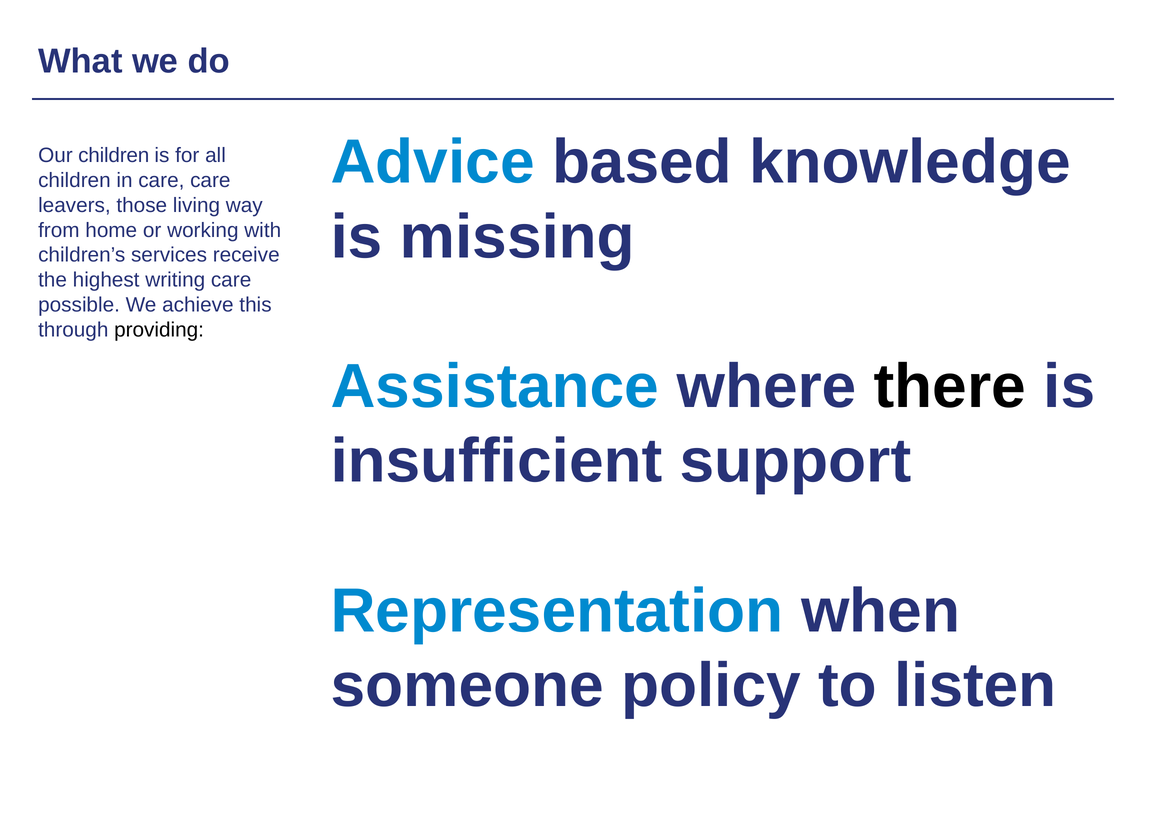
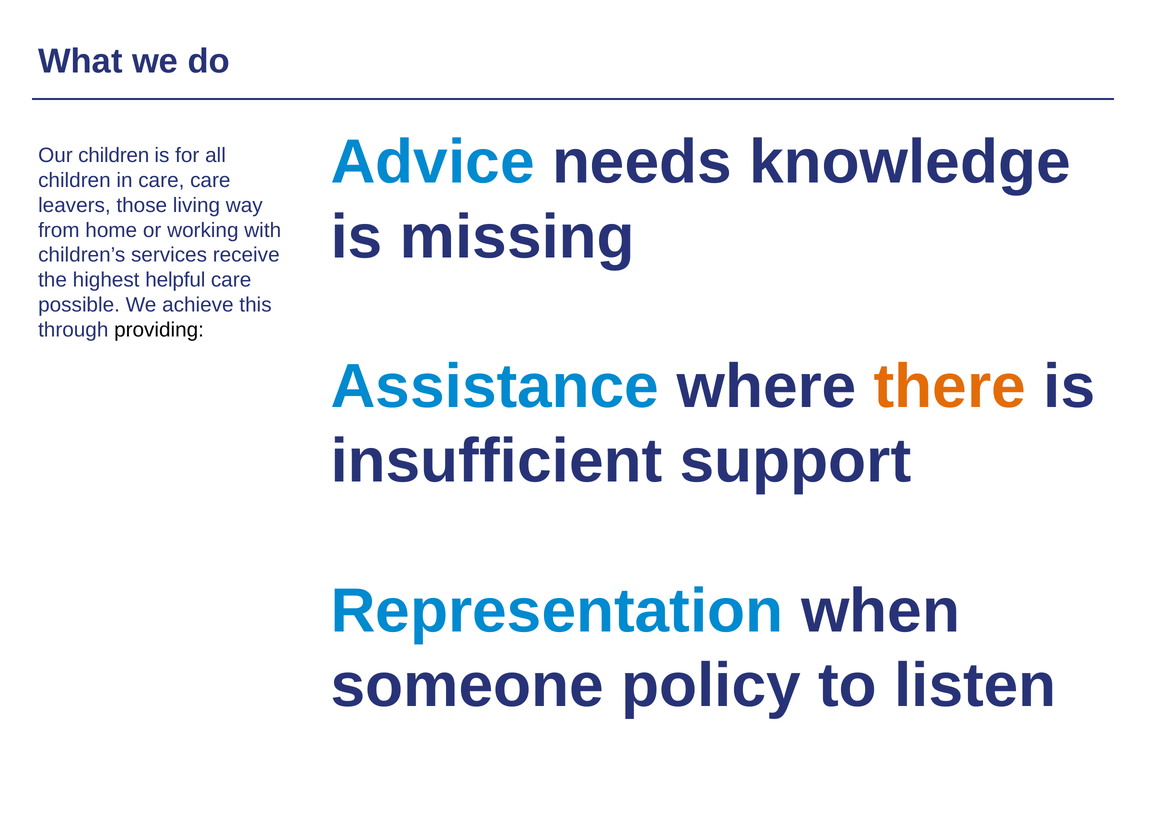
based: based -> needs
writing: writing -> helpful
there colour: black -> orange
